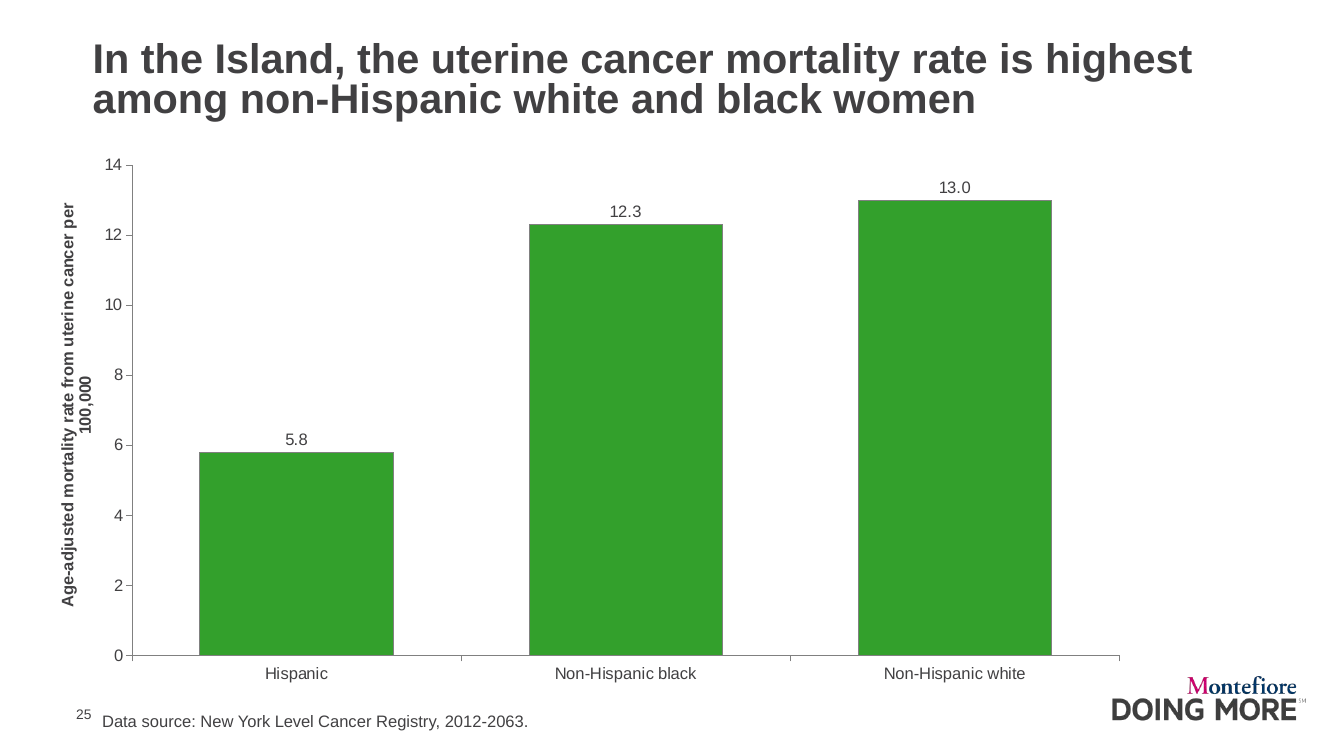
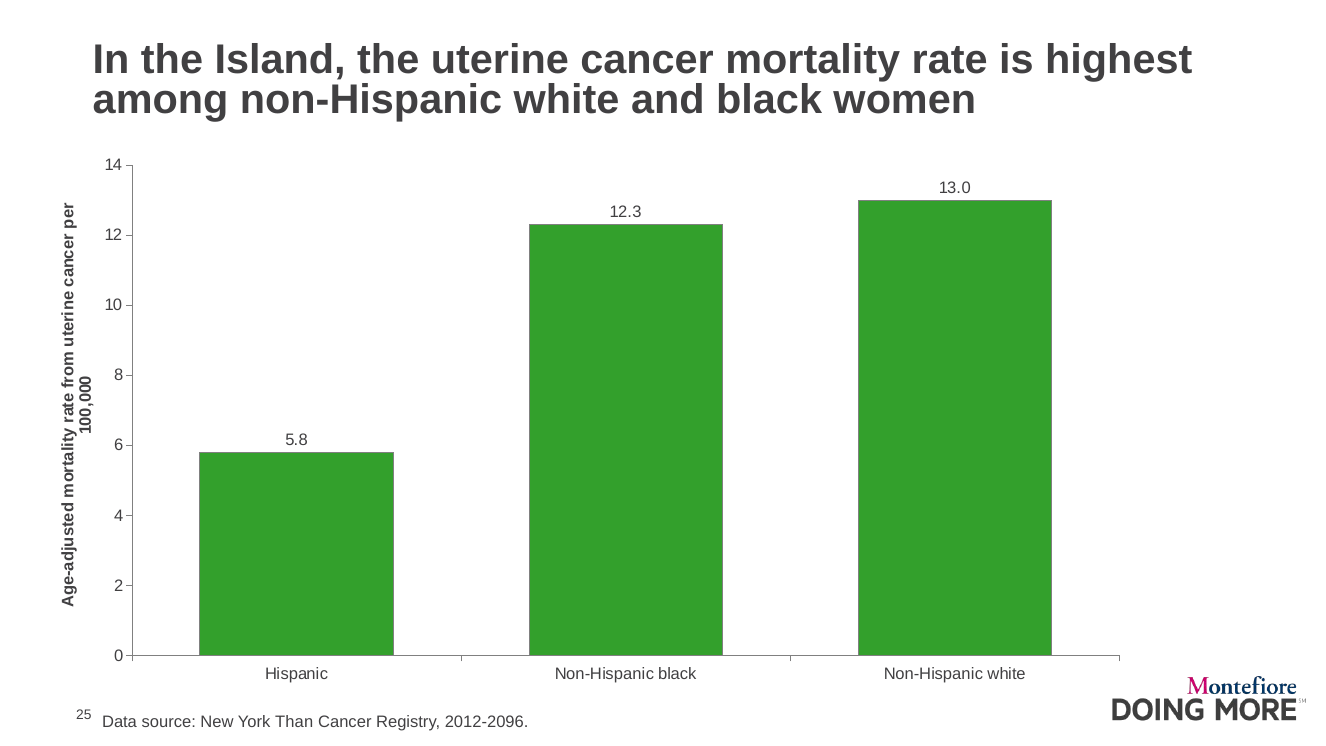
Level: Level -> Than
2012-2063: 2012-2063 -> 2012-2096
